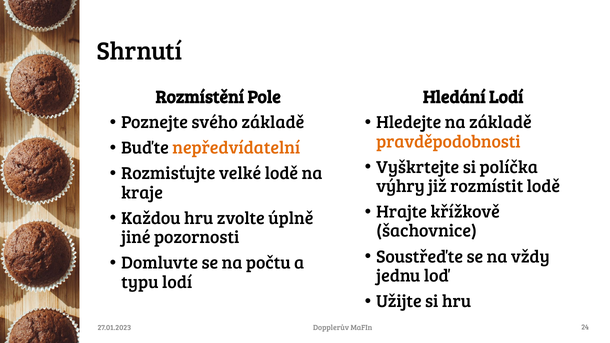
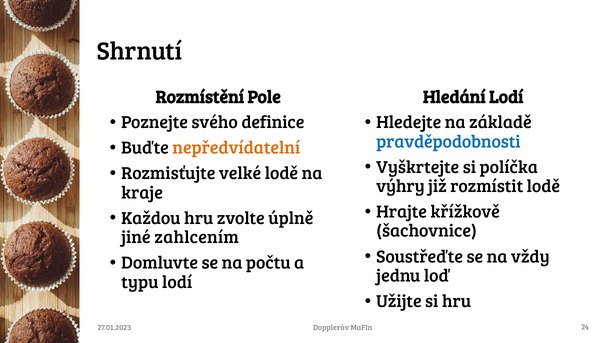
svého základě: základě -> definice
pravděpodobnosti colour: orange -> blue
pozornosti: pozornosti -> zahlcením
